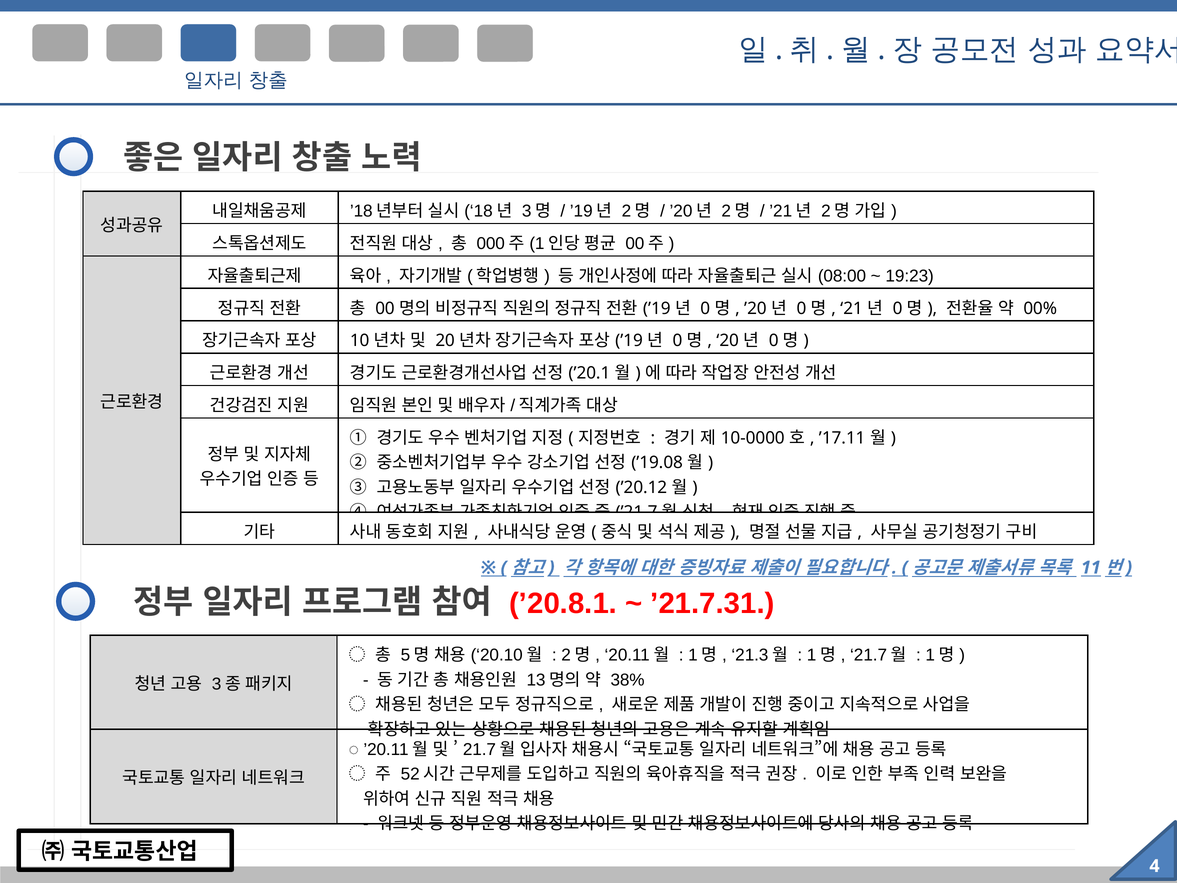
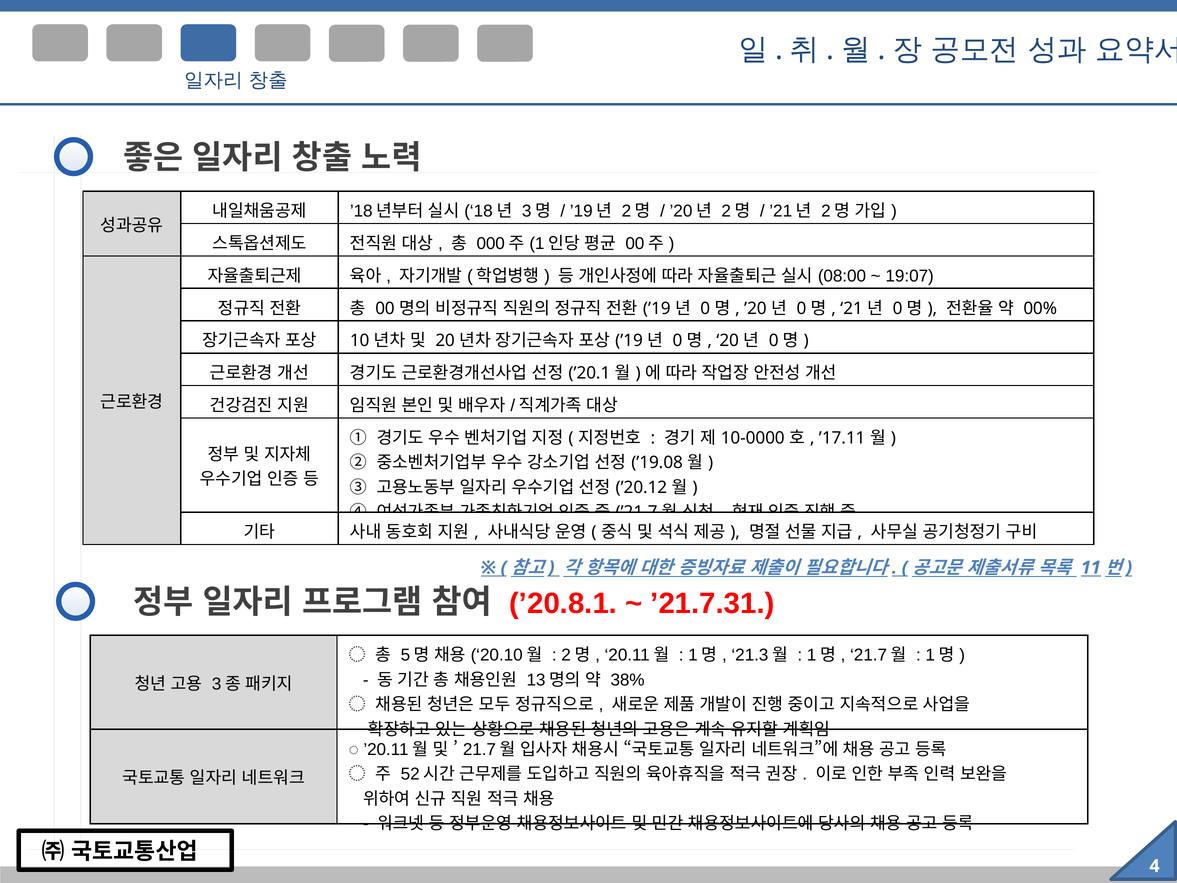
19:23: 19:23 -> 19:07
